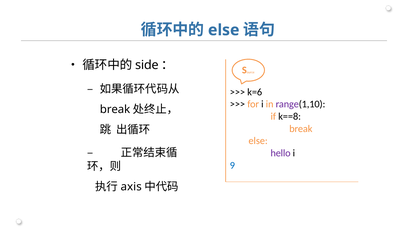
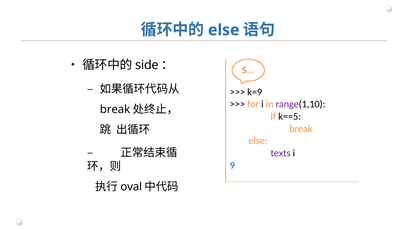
k=6: k=6 -> k=9
k==8: k==8 -> k==5
hello: hello -> texts
axis: axis -> oval
